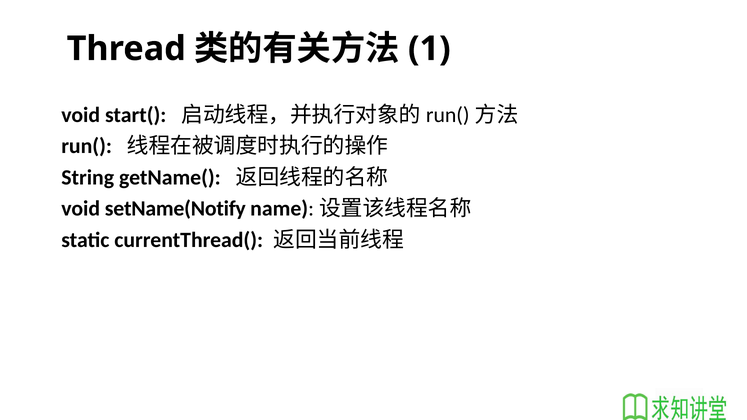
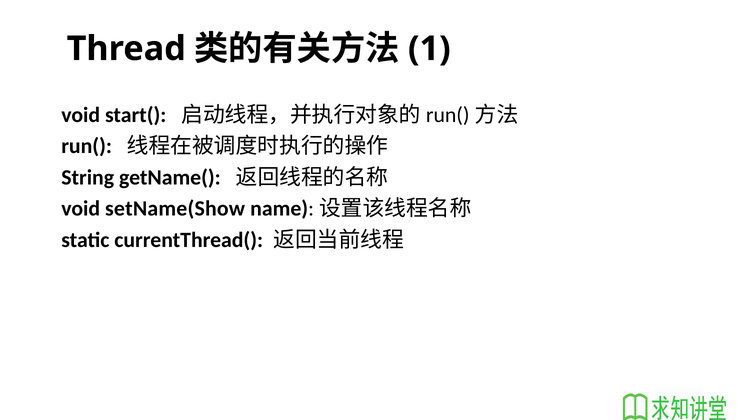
setName(Notify: setName(Notify -> setName(Show
